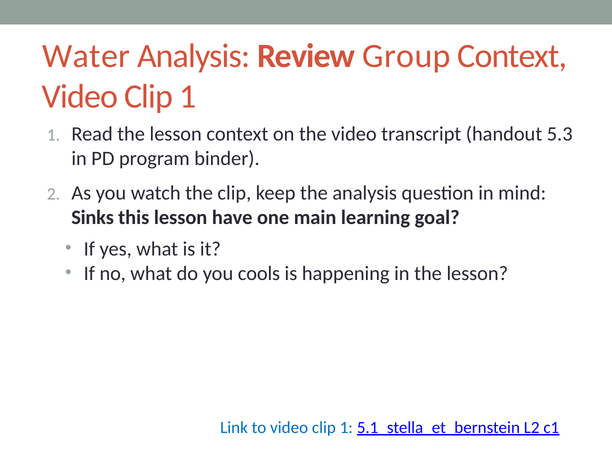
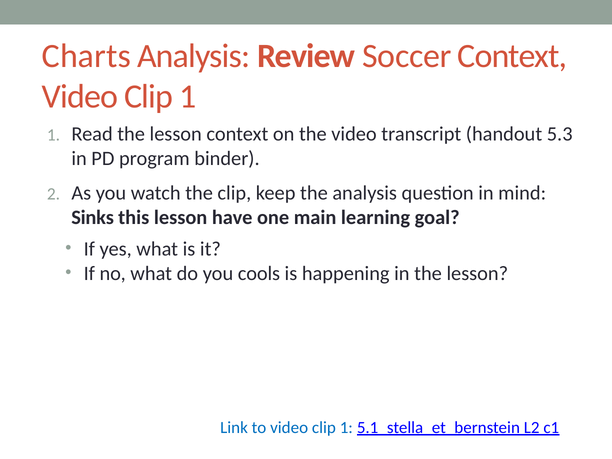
Water: Water -> Charts
Group: Group -> Soccer
